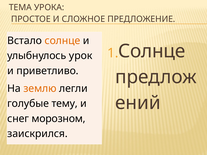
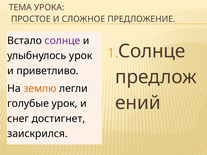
солнце at (62, 41) colour: orange -> purple
голубые тему: тему -> урок
морозном: морозном -> достигнет
